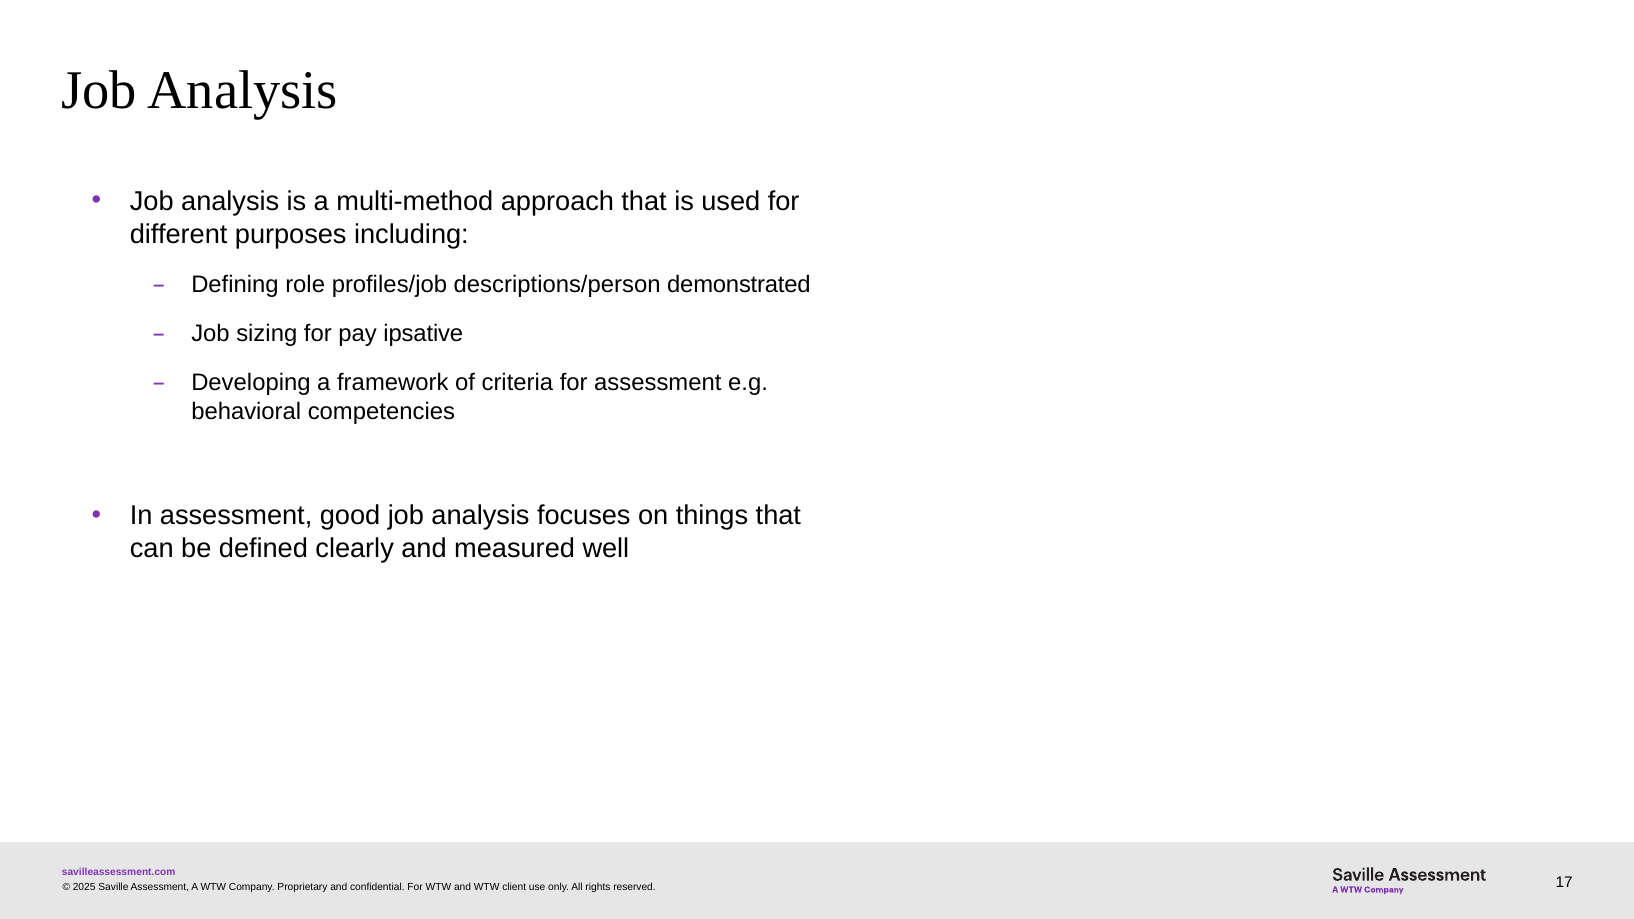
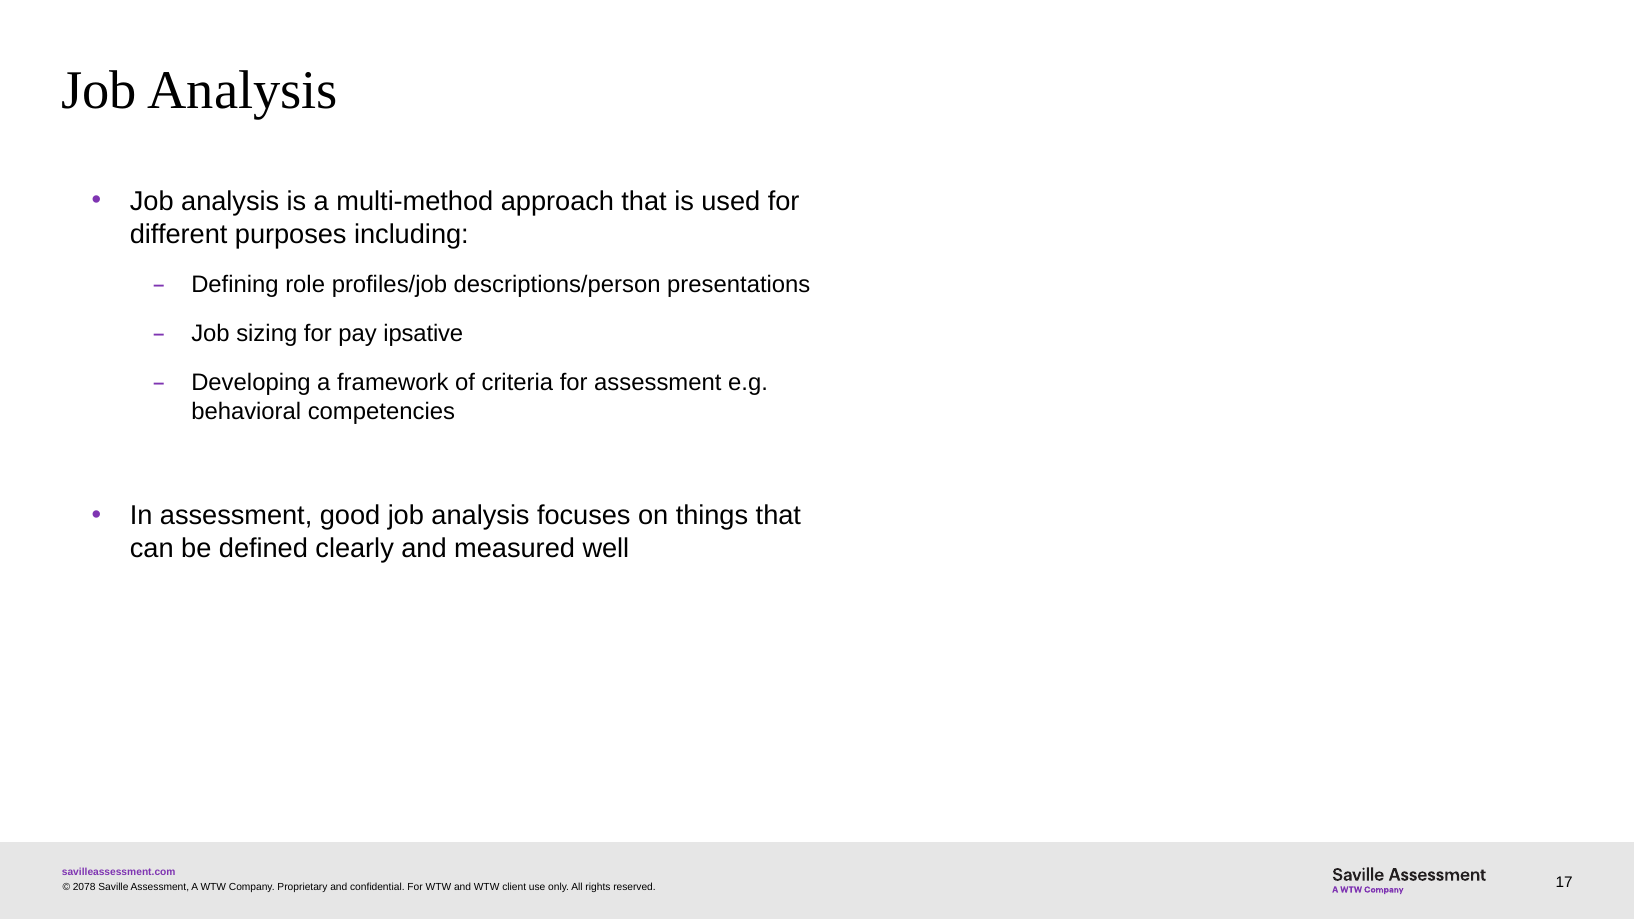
demonstrated: demonstrated -> presentations
2025: 2025 -> 2078
